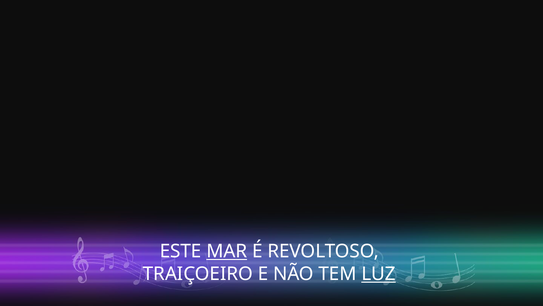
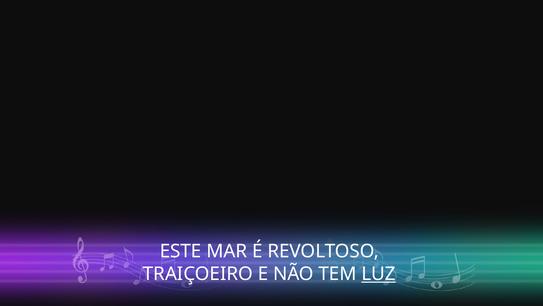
MAR underline: present -> none
